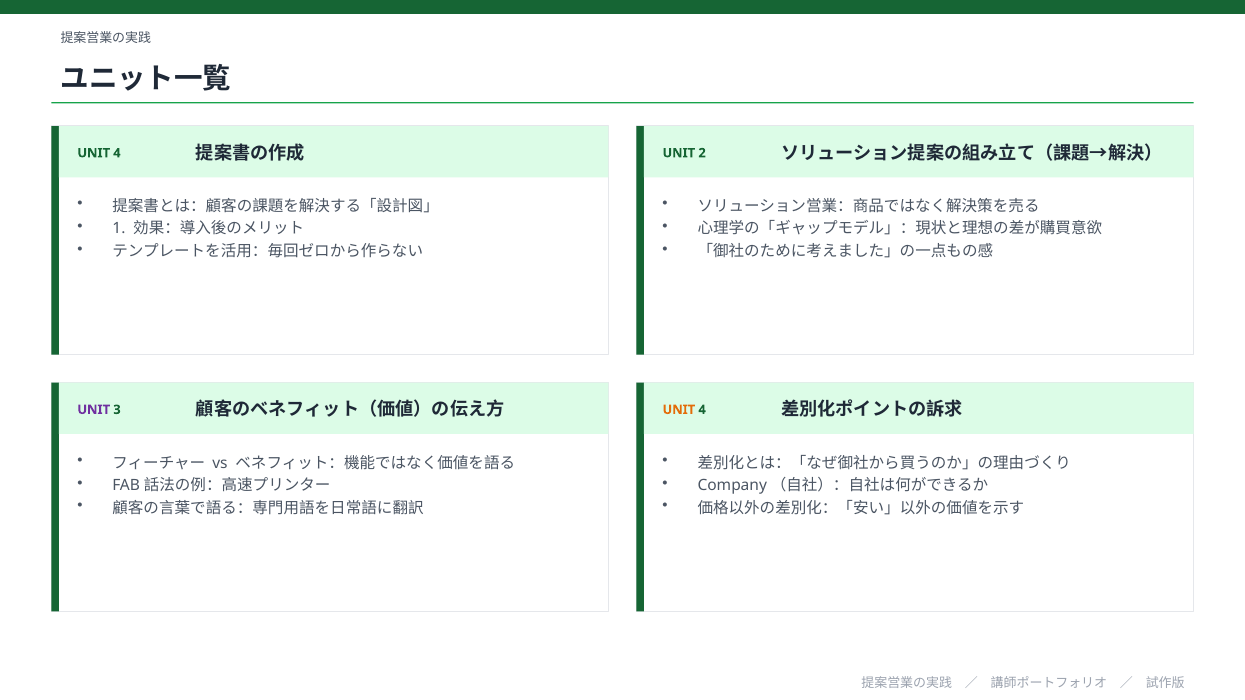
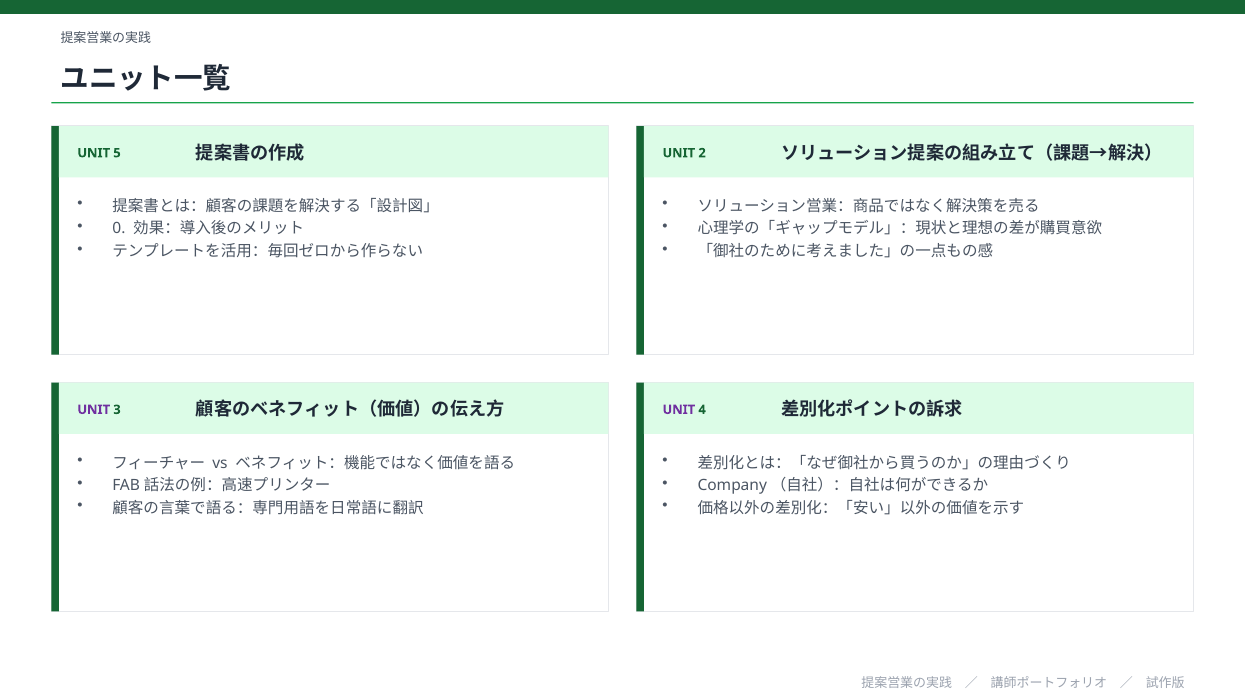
4 at (117, 153): 4 -> 5
1: 1 -> 0
UNIT at (679, 410) colour: orange -> purple
